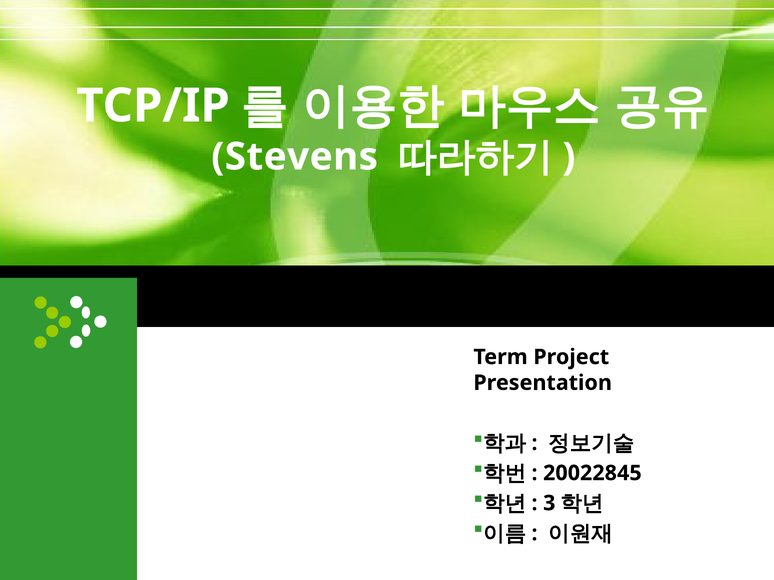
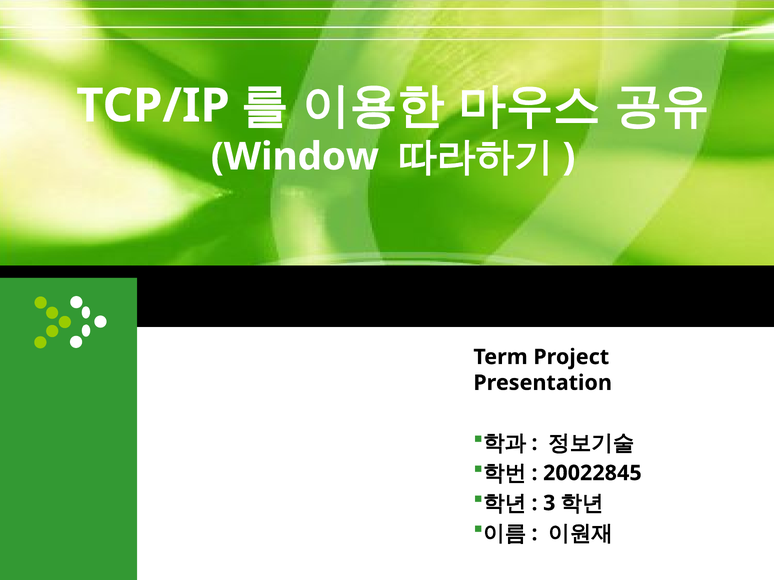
Stevens: Stevens -> Window
